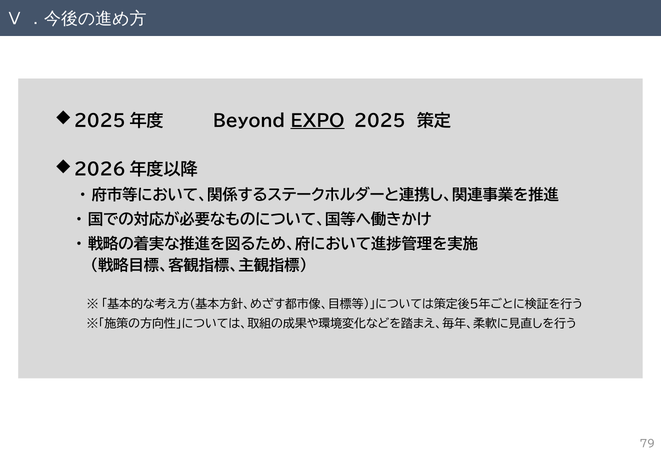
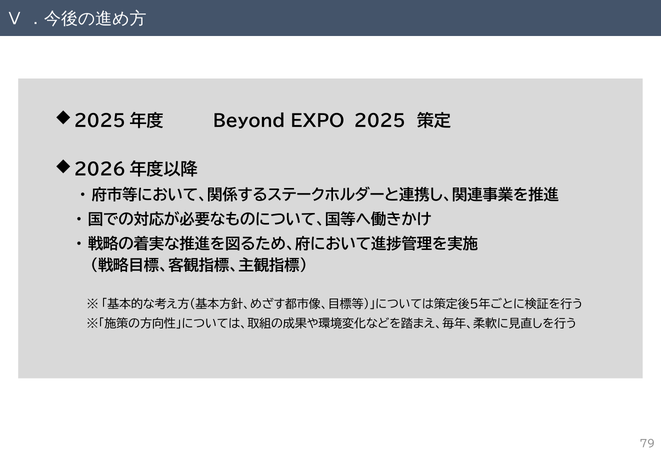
EXPO underline: present -> none
